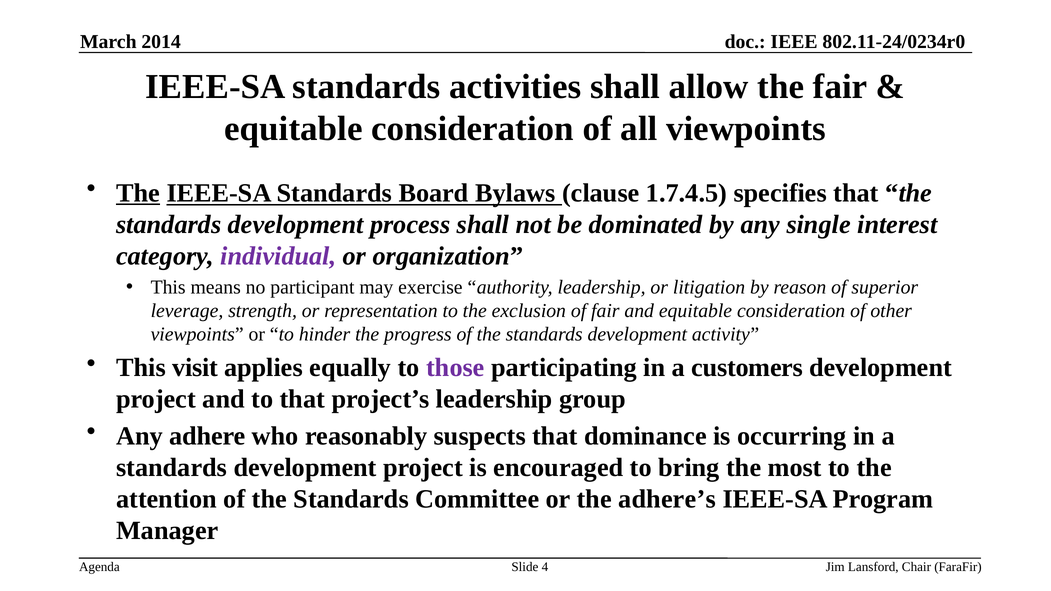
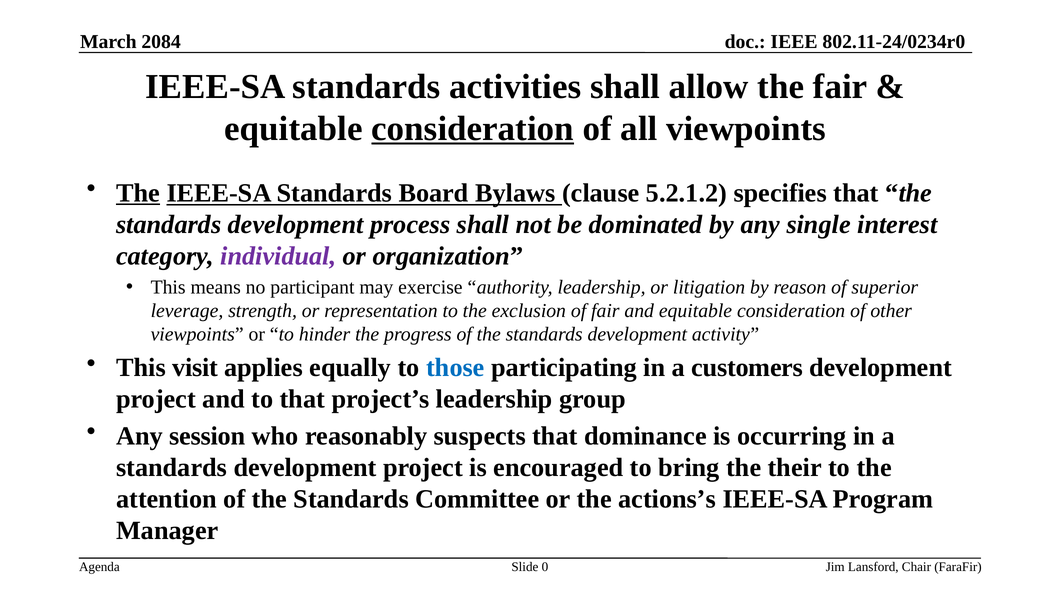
2014: 2014 -> 2084
consideration at (473, 129) underline: none -> present
1.7.4.5: 1.7.4.5 -> 5.2.1.2
those colour: purple -> blue
adhere: adhere -> session
most: most -> their
adhere’s: adhere’s -> actions’s
4: 4 -> 0
